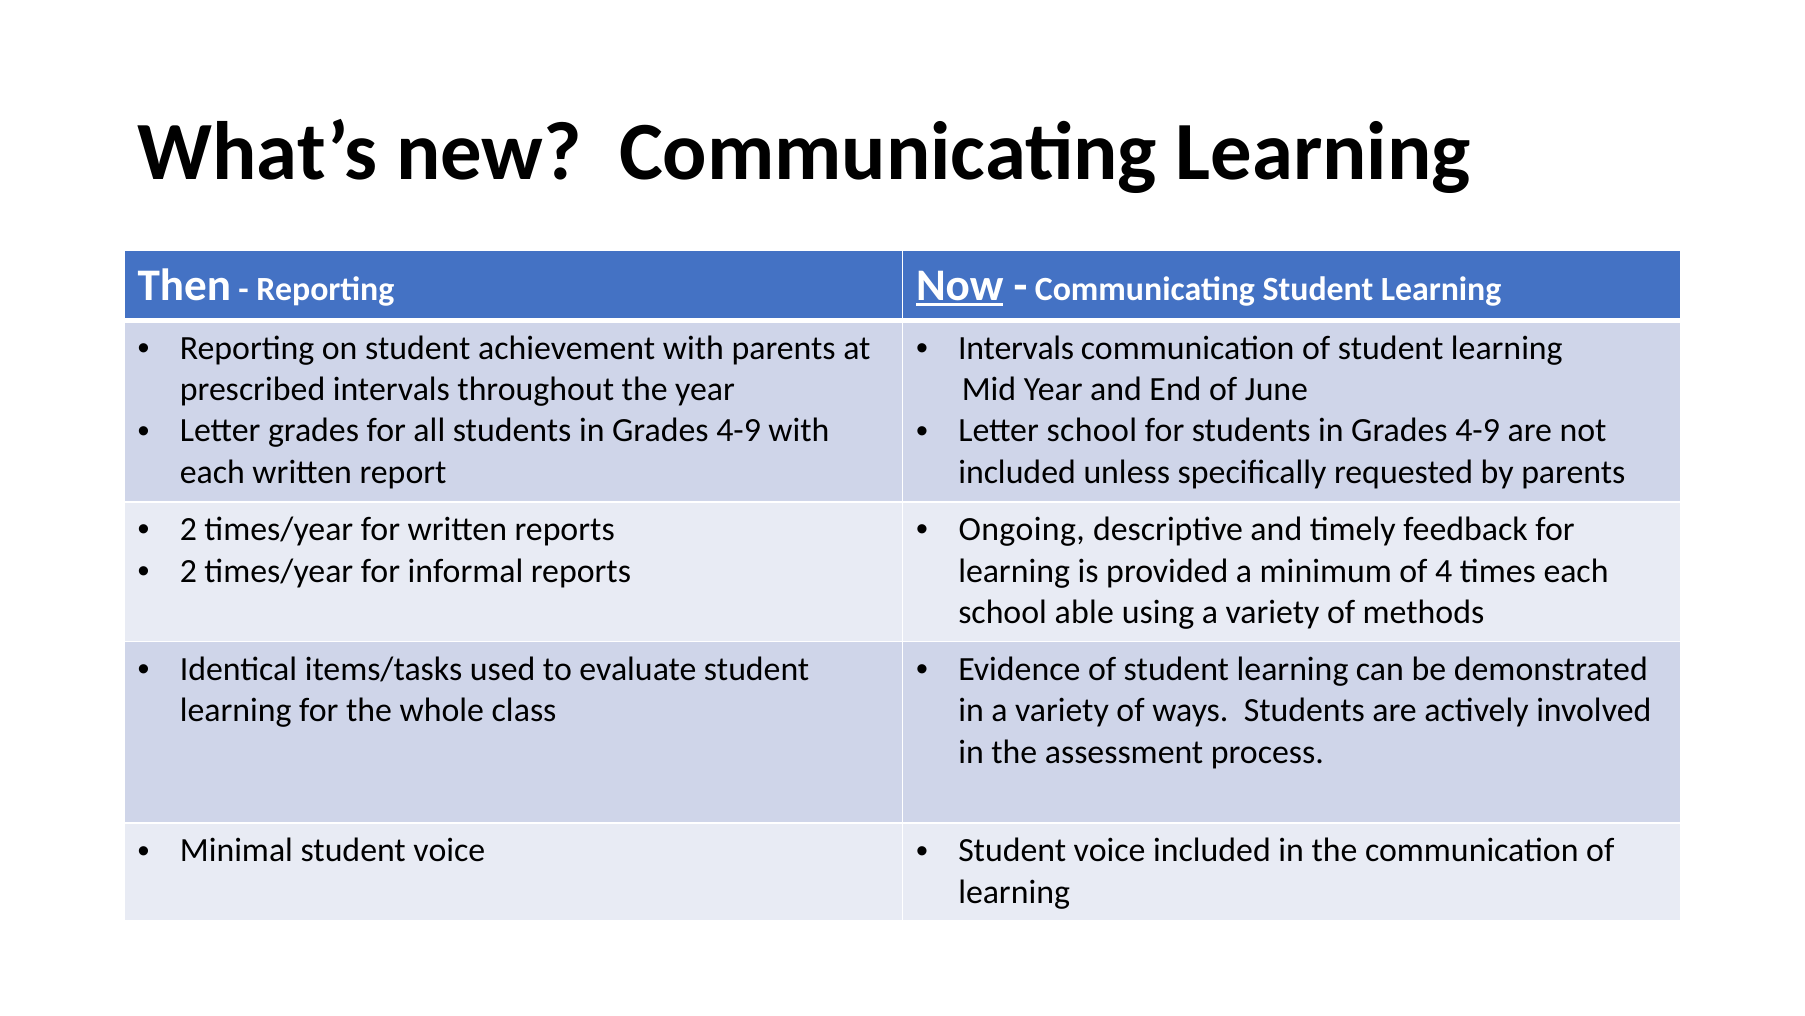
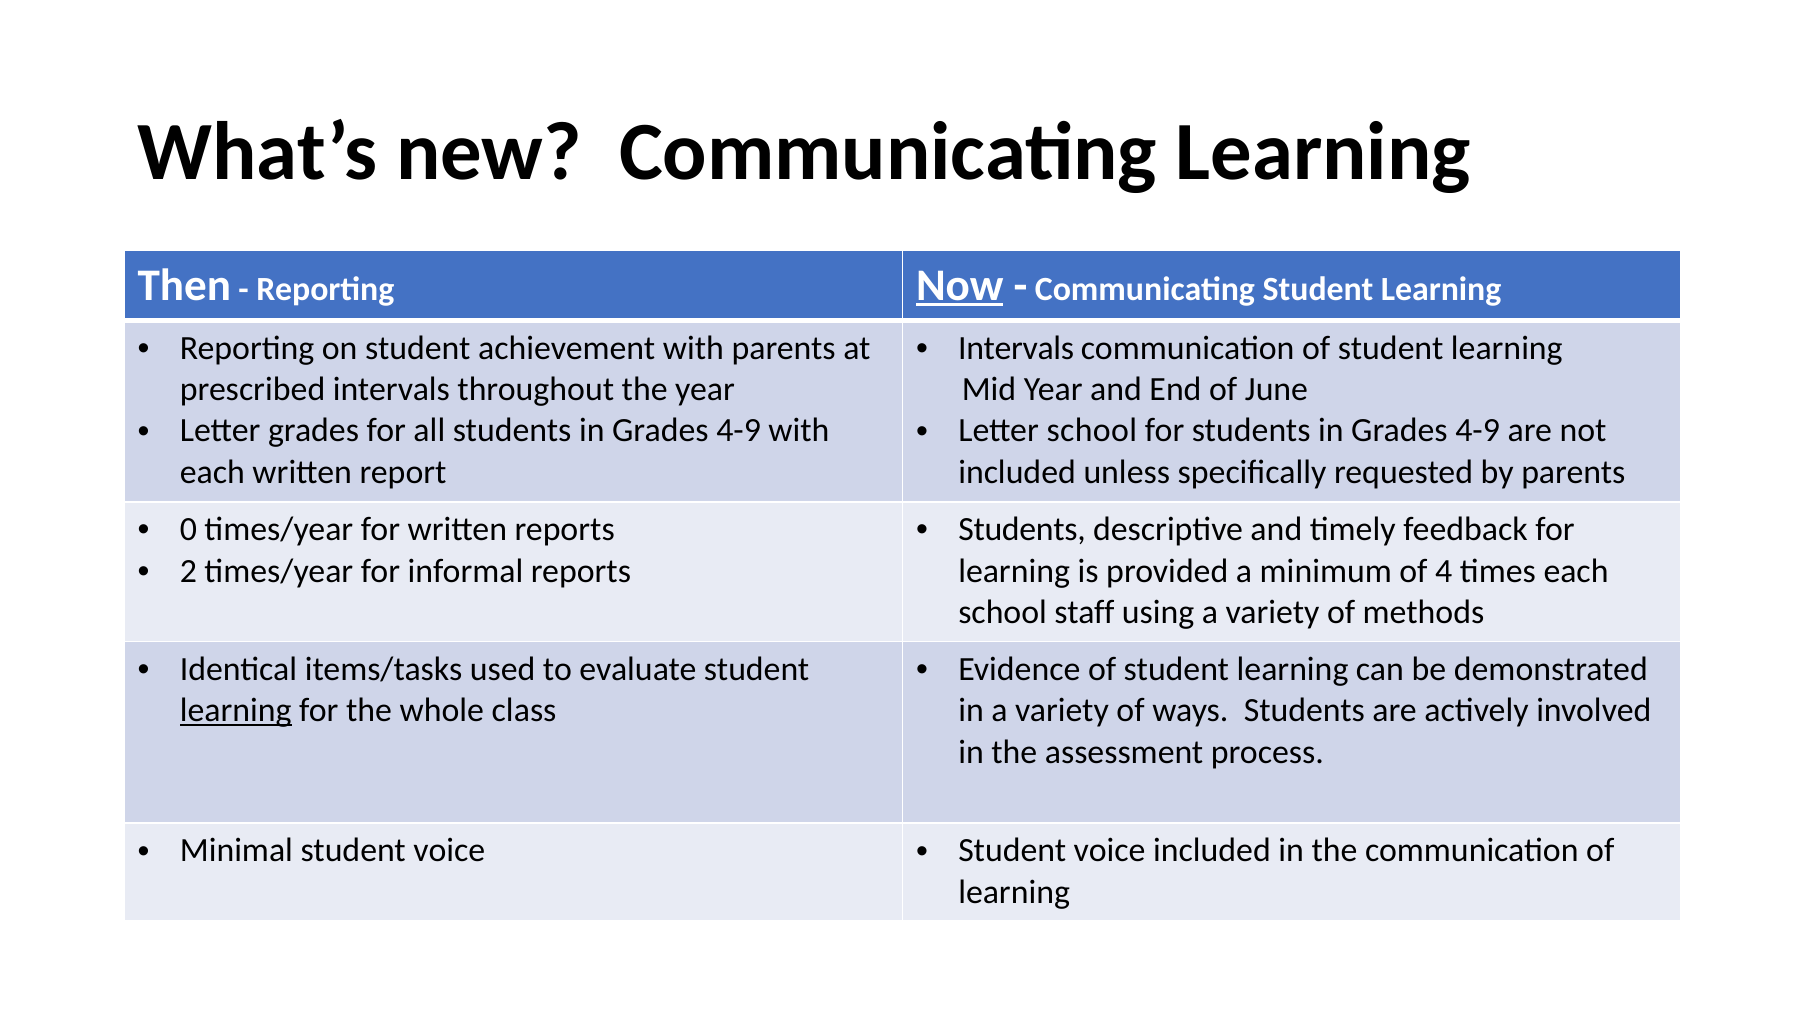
2 at (188, 529): 2 -> 0
Ongoing at (1022, 529): Ongoing -> Students
able: able -> staff
learning at (236, 710) underline: none -> present
